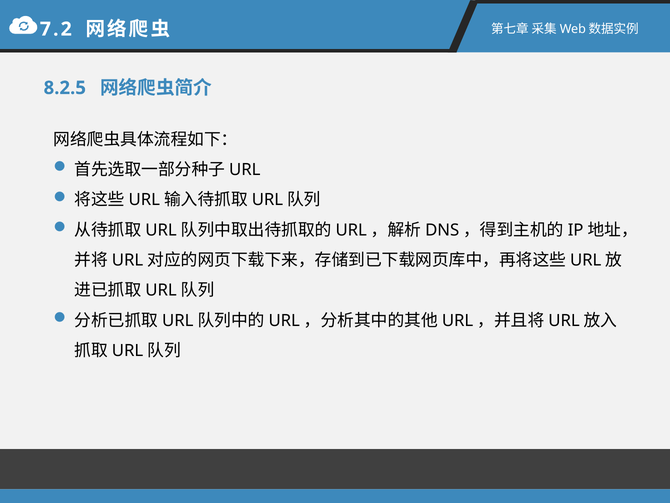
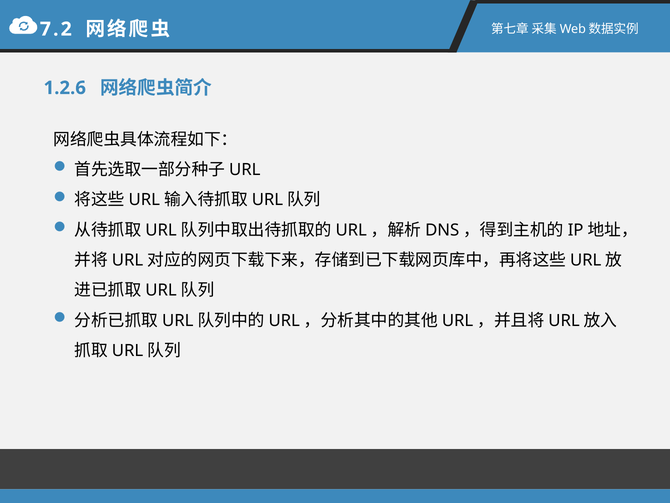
8.2.5: 8.2.5 -> 1.2.6
